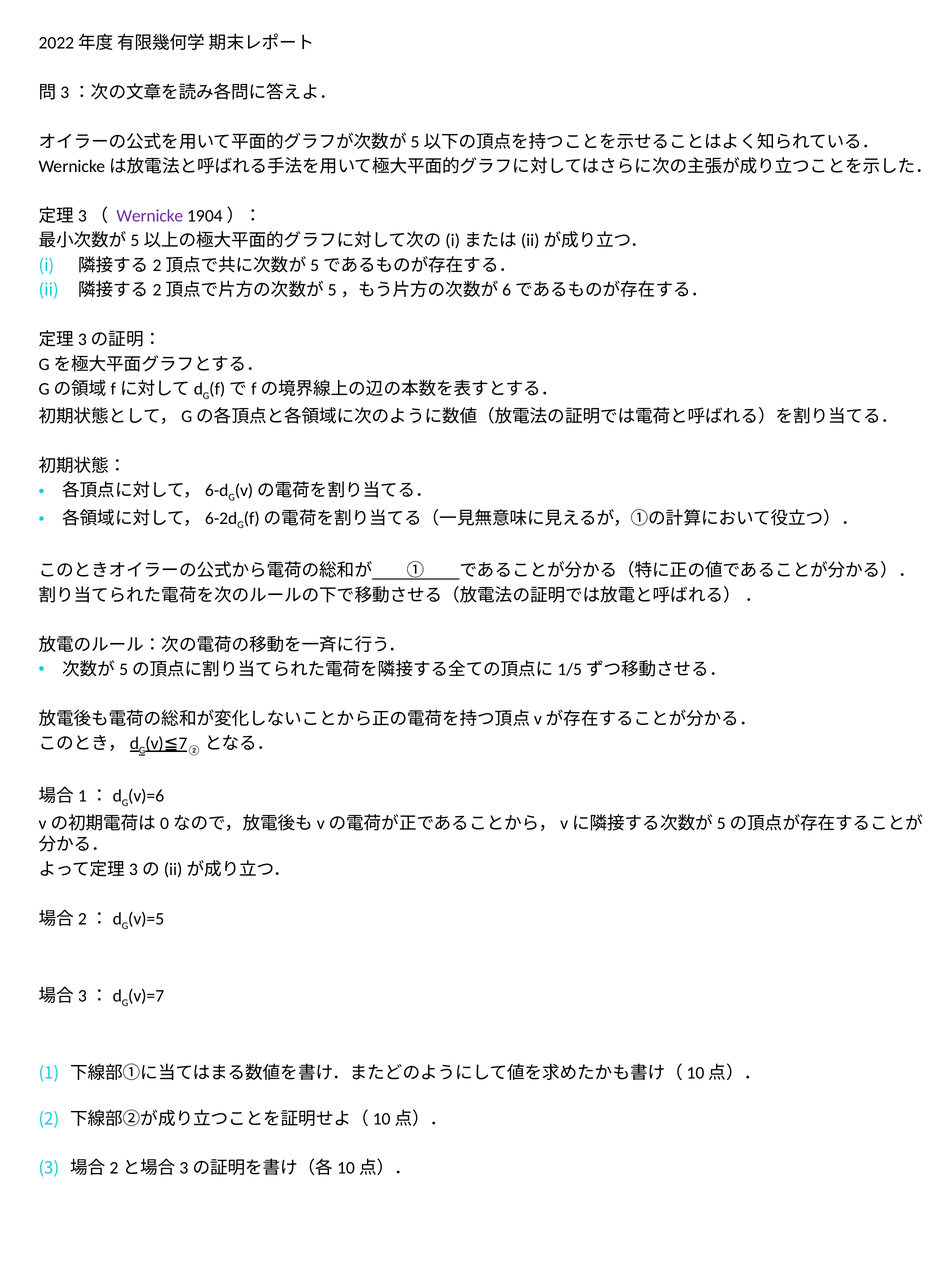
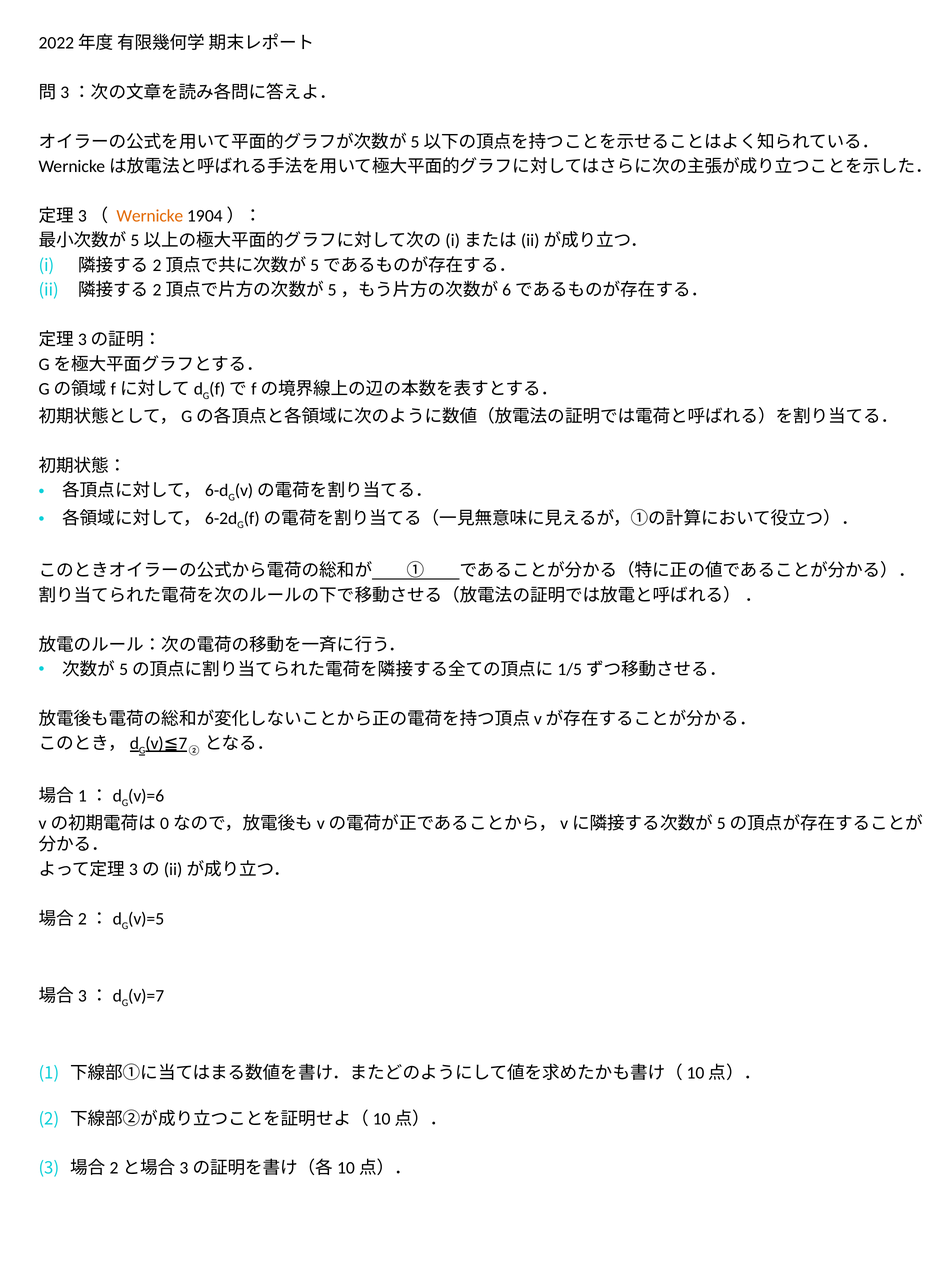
Wernicke colour: purple -> orange
